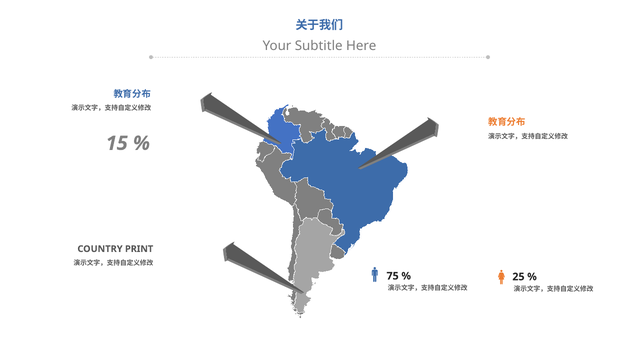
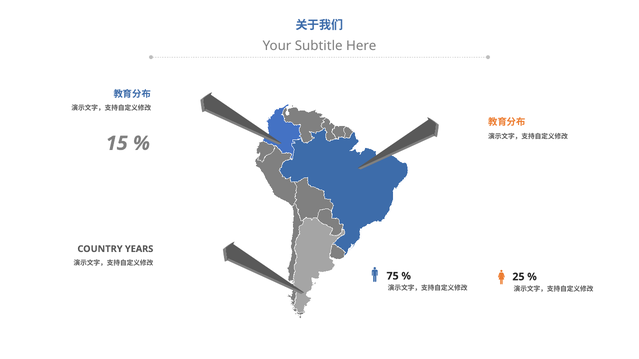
PRINT: PRINT -> YEARS
